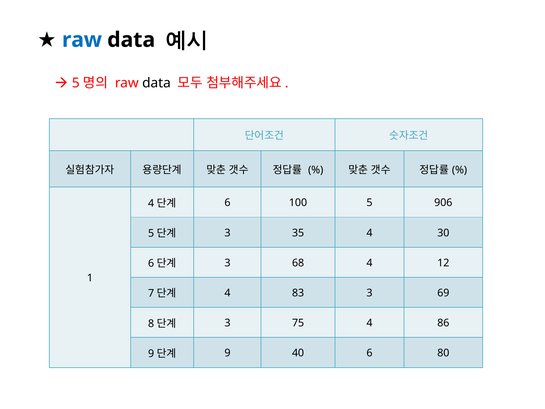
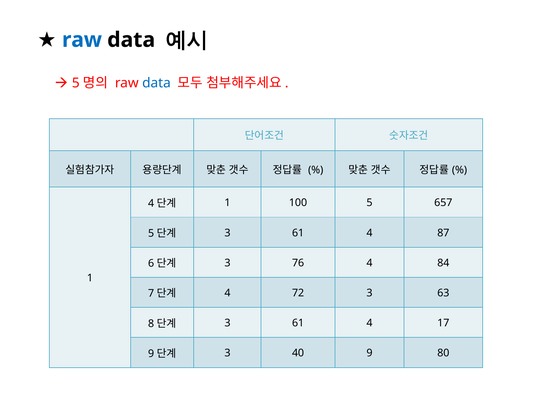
data at (156, 83) colour: black -> blue
6 at (227, 203): 6 -> 1
906: 906 -> 657
35 at (298, 233): 35 -> 61
30: 30 -> 87
68: 68 -> 76
12: 12 -> 84
83: 83 -> 72
69: 69 -> 63
75 at (298, 323): 75 -> 61
86: 86 -> 17
9 at (227, 353): 9 -> 3
40 6: 6 -> 9
